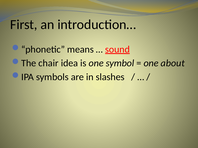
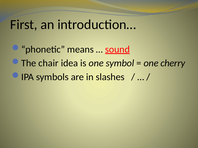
about: about -> cherry
